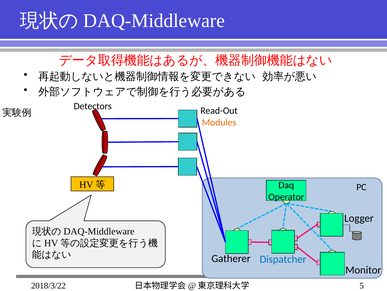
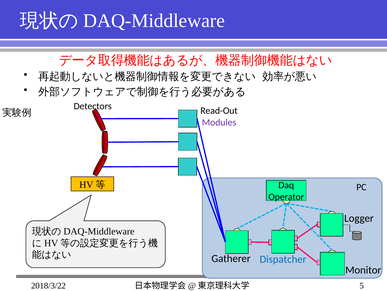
Modules colour: orange -> purple
